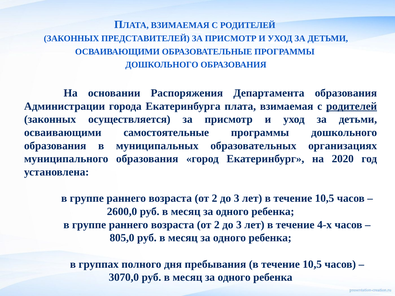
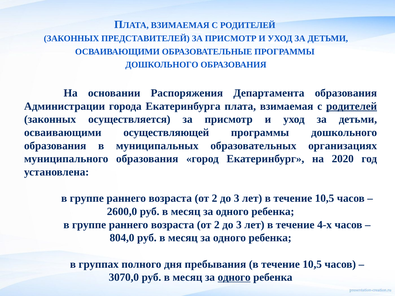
самостоятельные: самостоятельные -> осуществляющей
805,0: 805,0 -> 804,0
одного at (234, 278) underline: none -> present
